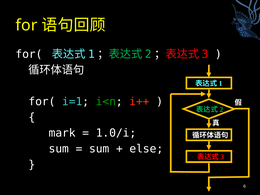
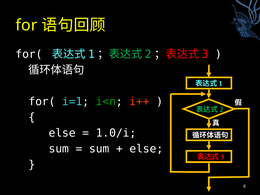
mark at (62, 133): mark -> else
